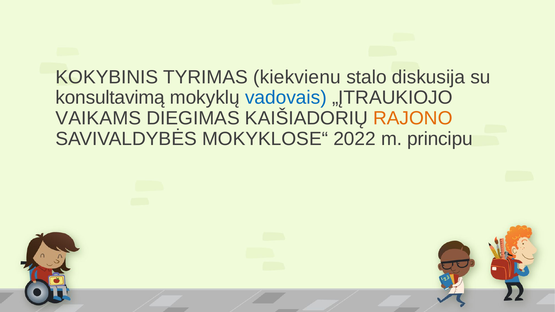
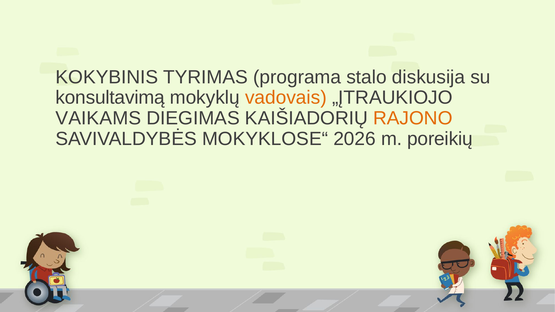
kiekvienu: kiekvienu -> programa
vadovais colour: blue -> orange
2022: 2022 -> 2026
principu: principu -> poreikių
